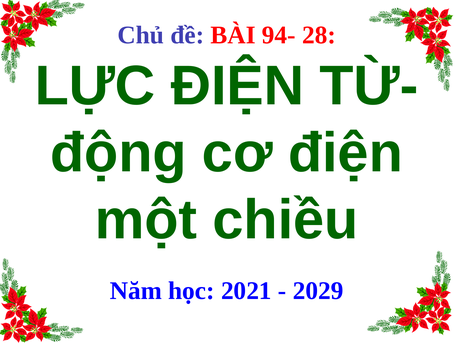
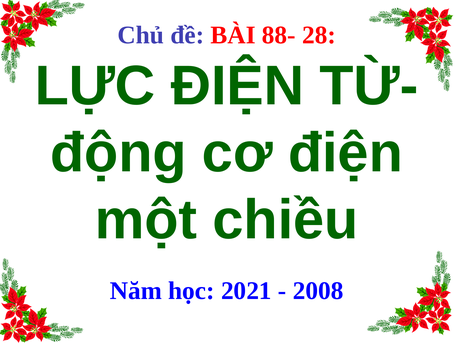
94-: 94- -> 88-
2029: 2029 -> 2008
